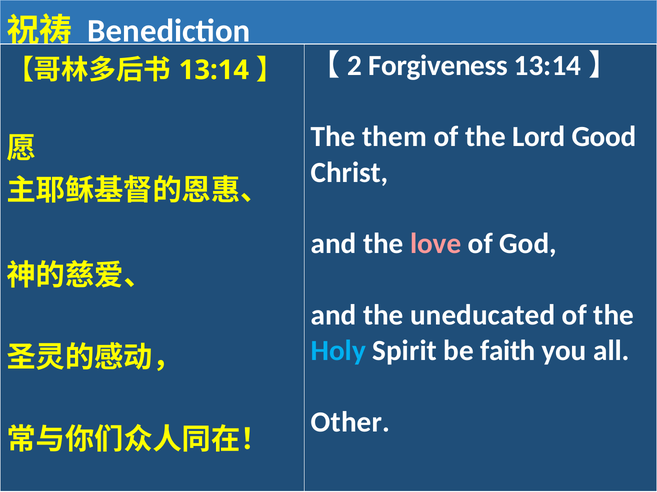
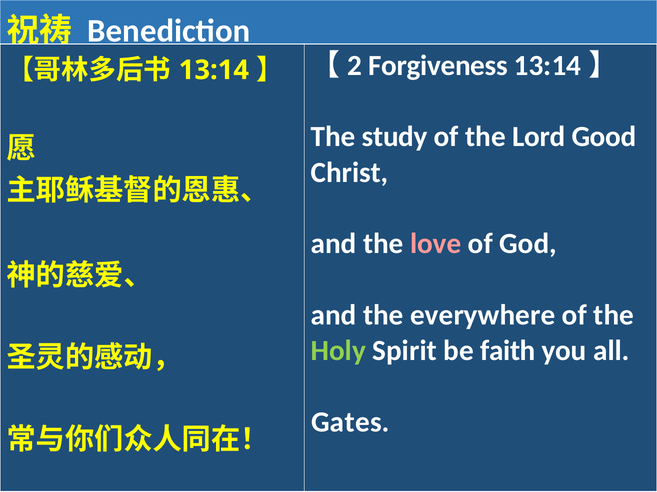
them: them -> study
uneducated: uneducated -> everywhere
Holy colour: light blue -> light green
Other: Other -> Gates
